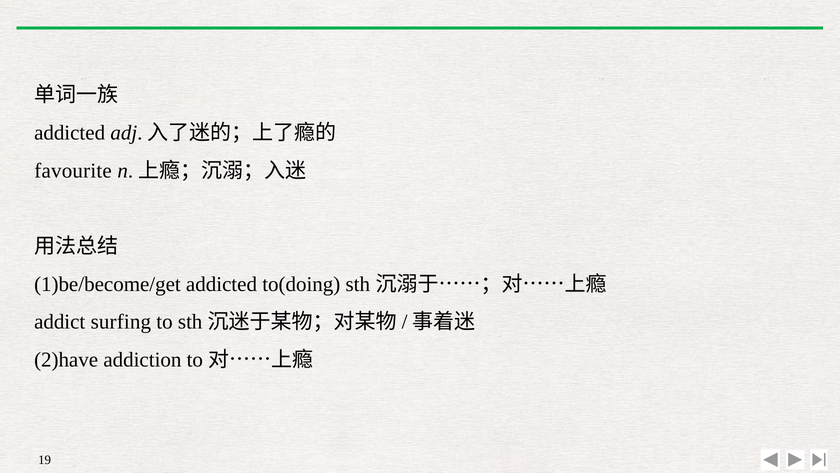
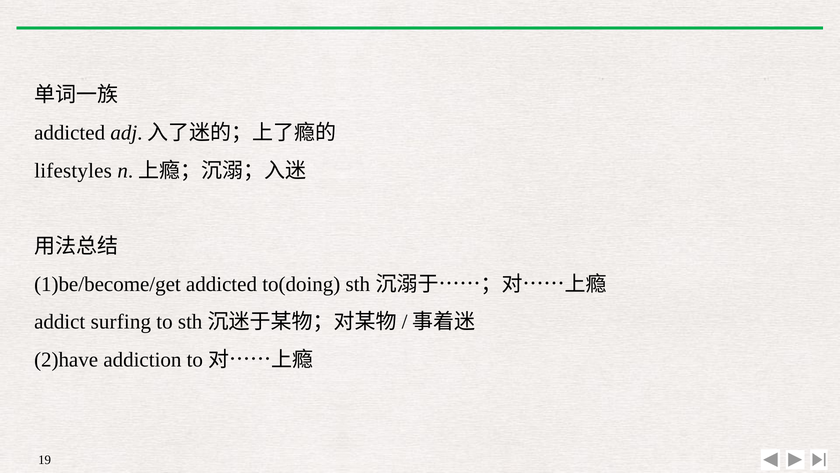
favourite: favourite -> lifestyles
